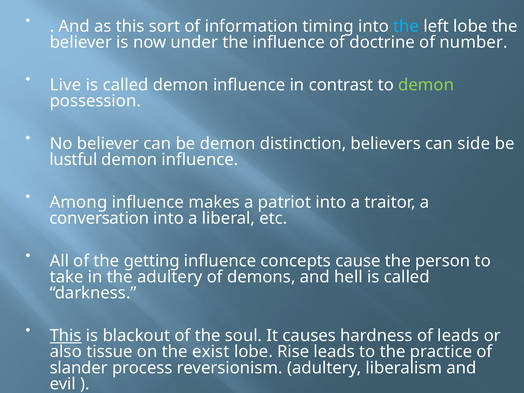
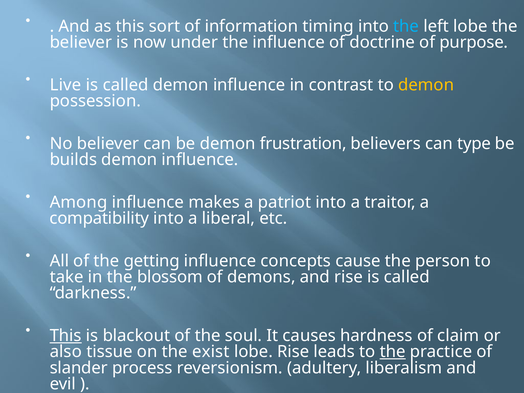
number: number -> purpose
demon at (426, 85) colour: light green -> yellow
distinction: distinction -> frustration
side: side -> type
lustful: lustful -> builds
conversation: conversation -> compatibility
the adultery: adultery -> blossom
and hell: hell -> rise
of leads: leads -> claim
the at (393, 352) underline: none -> present
